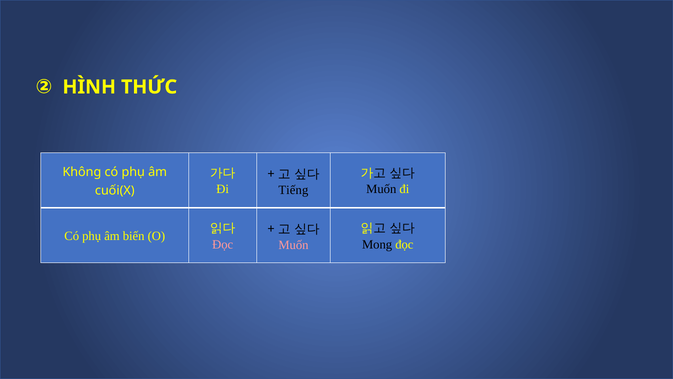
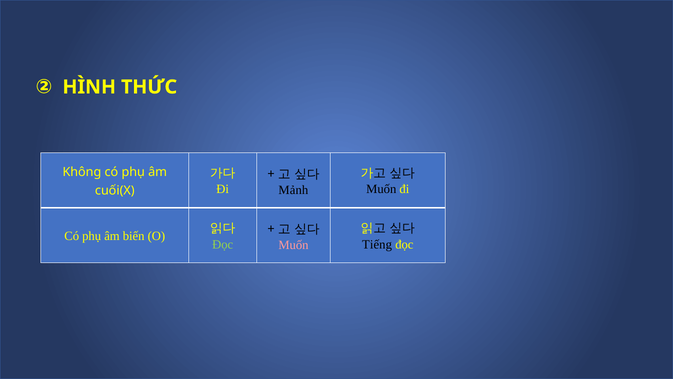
Tiếng: Tiếng -> Mảnh
Đọc at (223, 244) colour: pink -> light green
Mong: Mong -> Tiếng
